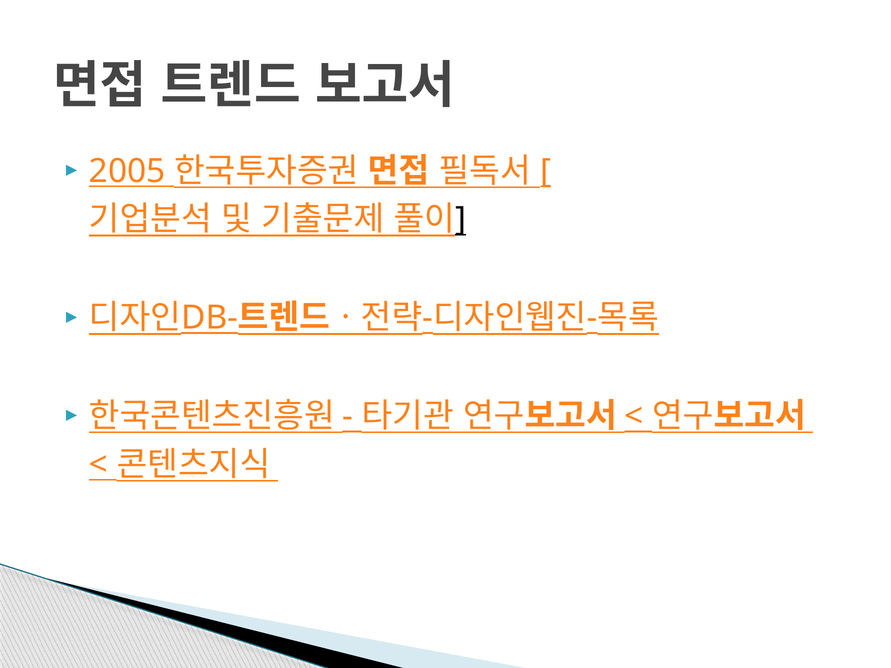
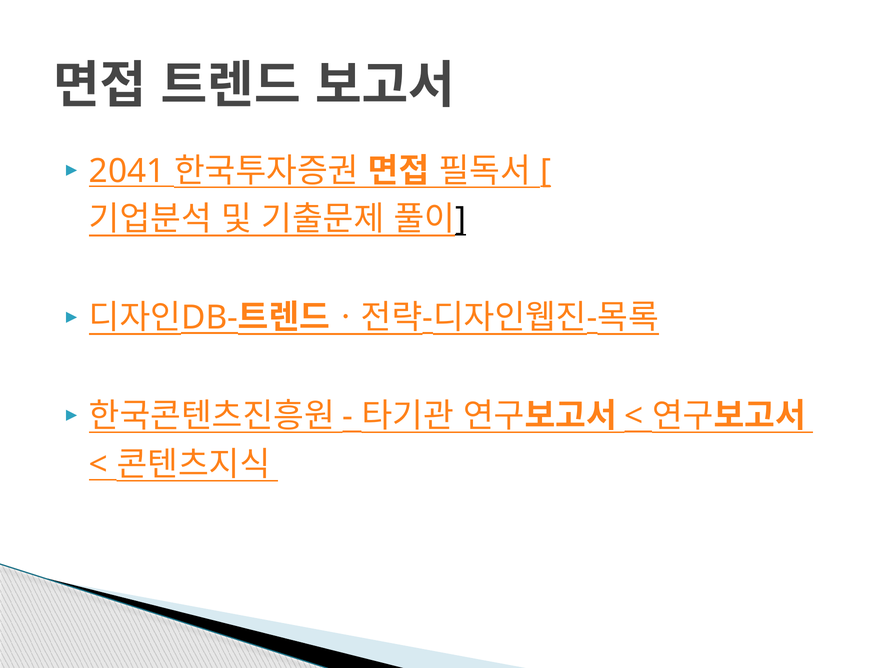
2005: 2005 -> 2041
